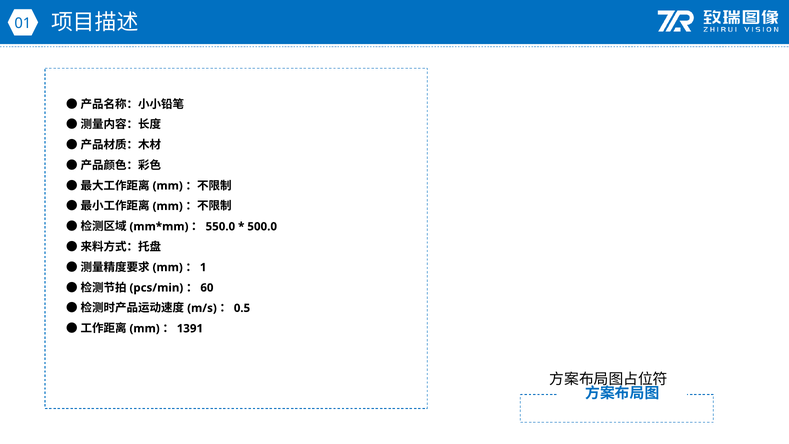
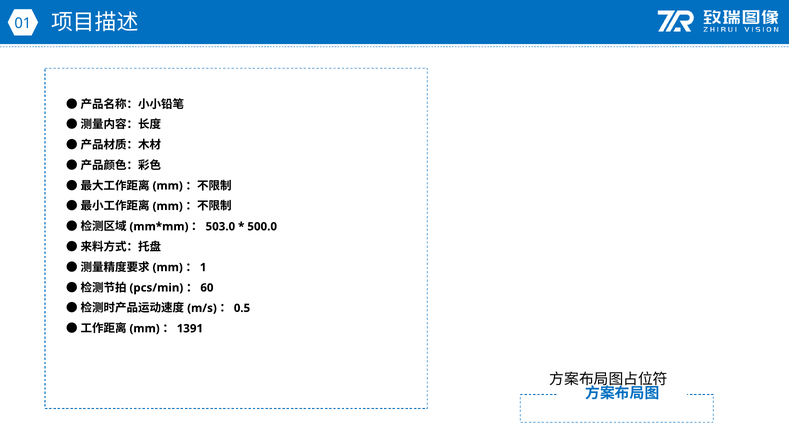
550.0: 550.0 -> 503.0
